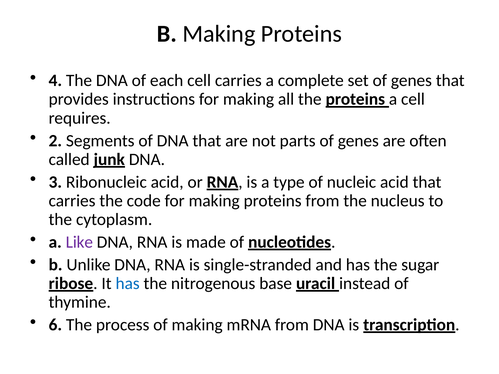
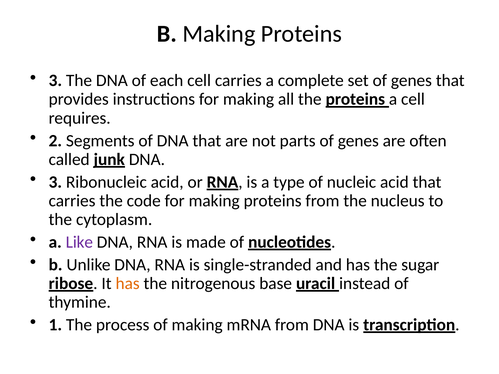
4 at (55, 81): 4 -> 3
has at (128, 284) colour: blue -> orange
6: 6 -> 1
